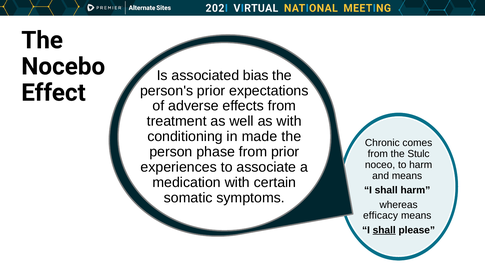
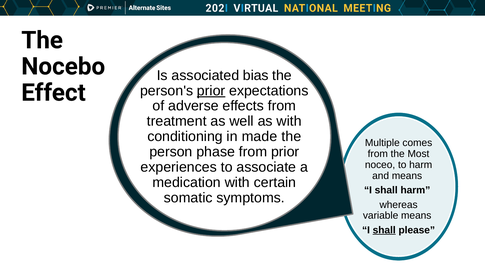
prior at (211, 91) underline: none -> present
Chronic: Chronic -> Multiple
Stulc: Stulc -> Most
efficacy: efficacy -> variable
